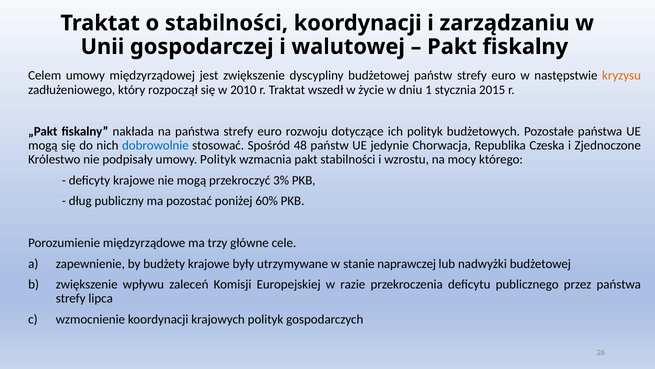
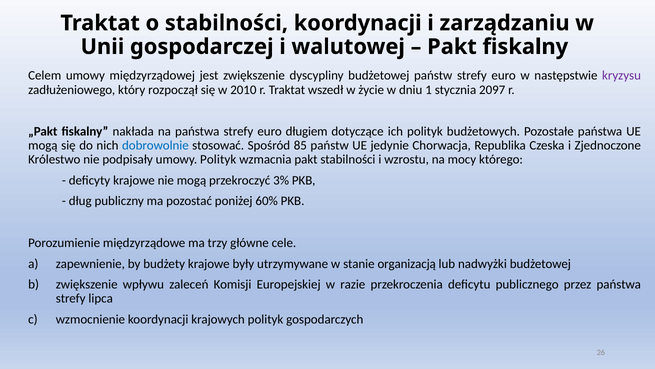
kryzysu colour: orange -> purple
2015: 2015 -> 2097
rozwoju: rozwoju -> długiem
48: 48 -> 85
naprawczej: naprawczej -> organizacją
